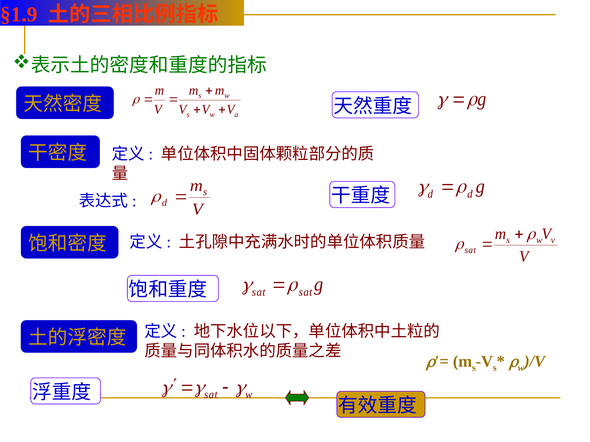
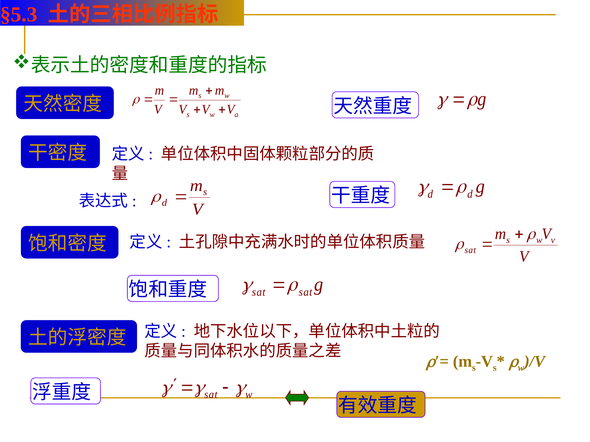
§1.9: §1.9 -> §5.3
